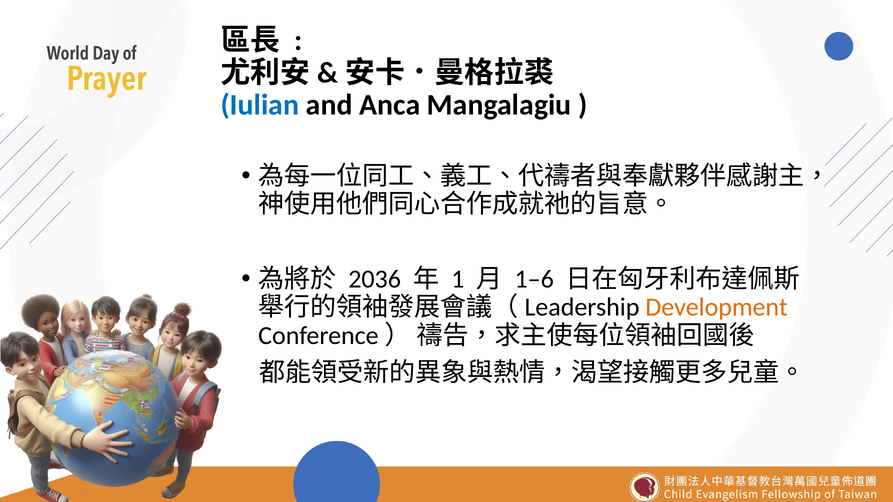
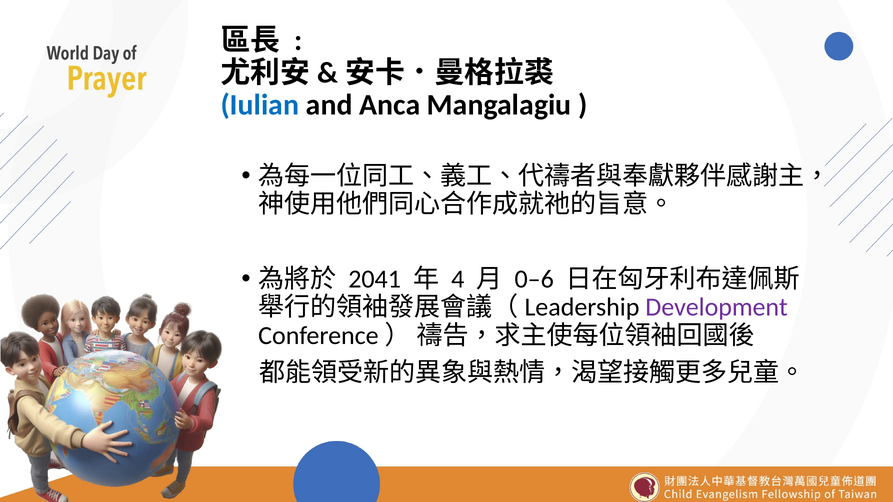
2036: 2036 -> 2041
1: 1 -> 4
1–6: 1–6 -> 0–6
Development colour: orange -> purple
